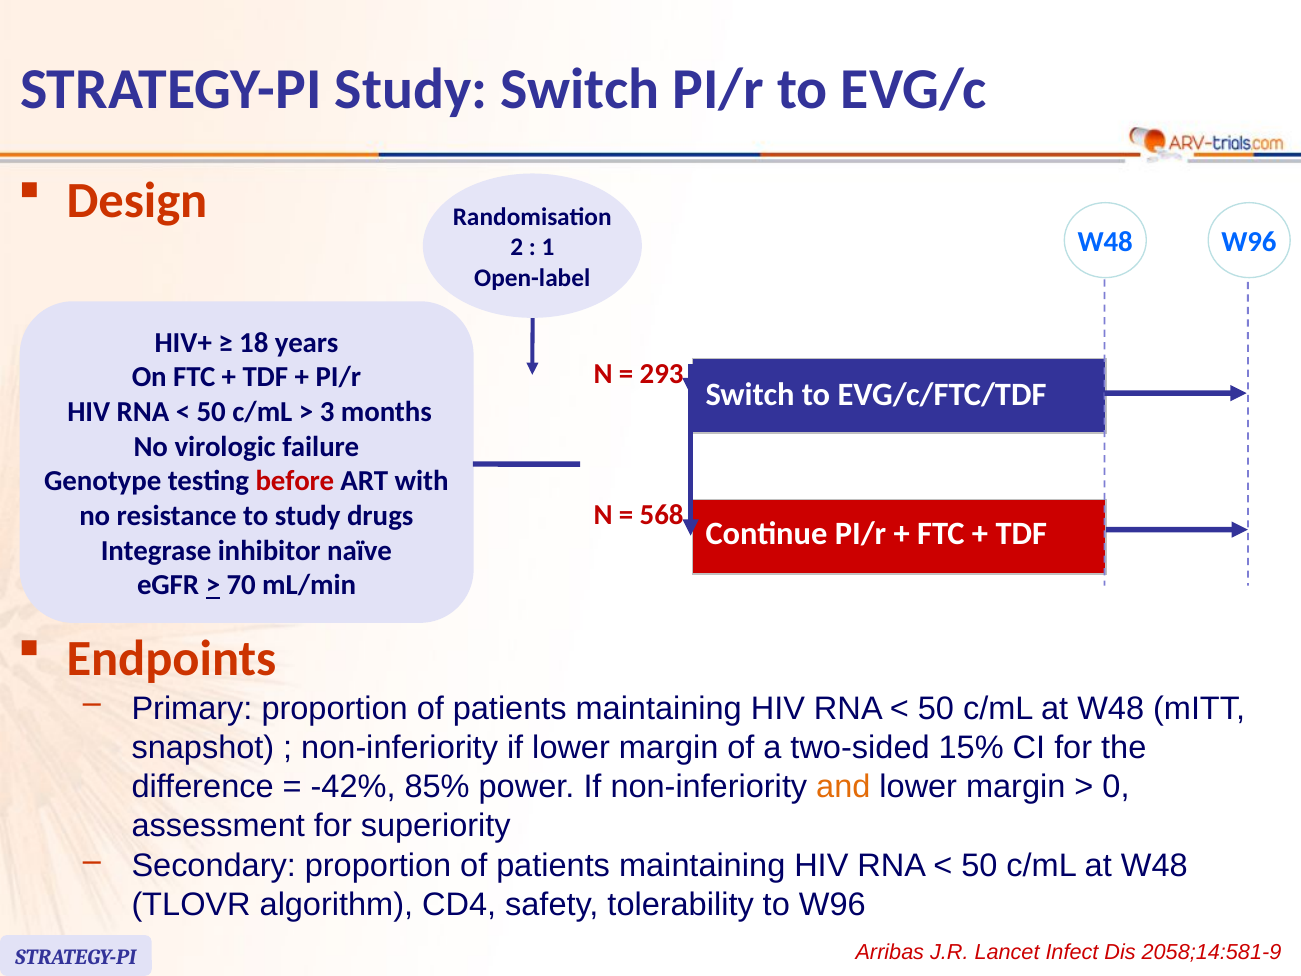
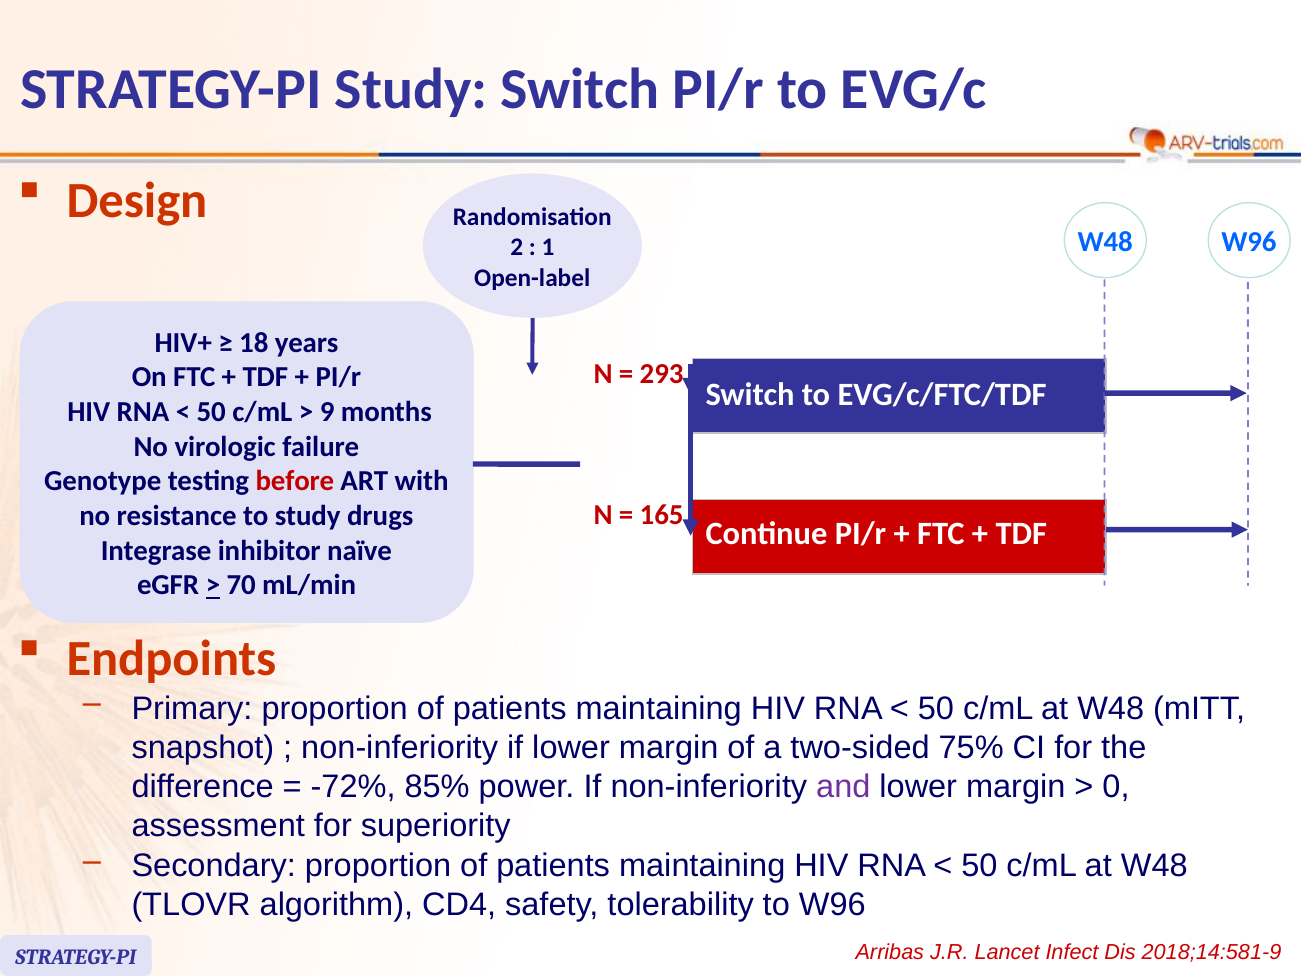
3: 3 -> 9
568: 568 -> 165
15%: 15% -> 75%
-42%: -42% -> -72%
and colour: orange -> purple
2058;14:581-9: 2058;14:581-9 -> 2018;14:581-9
